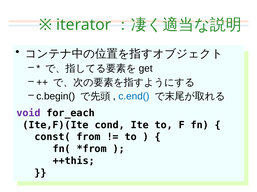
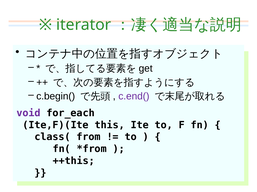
c.end( colour: blue -> purple
cond: cond -> this
const(: const( -> class(
